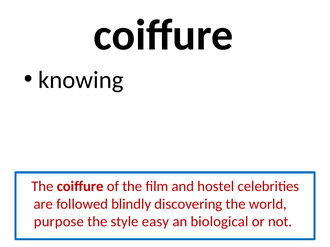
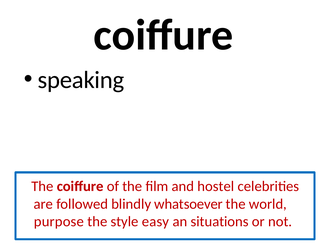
knowing: knowing -> speaking
discovering: discovering -> whatsoever
biological: biological -> situations
